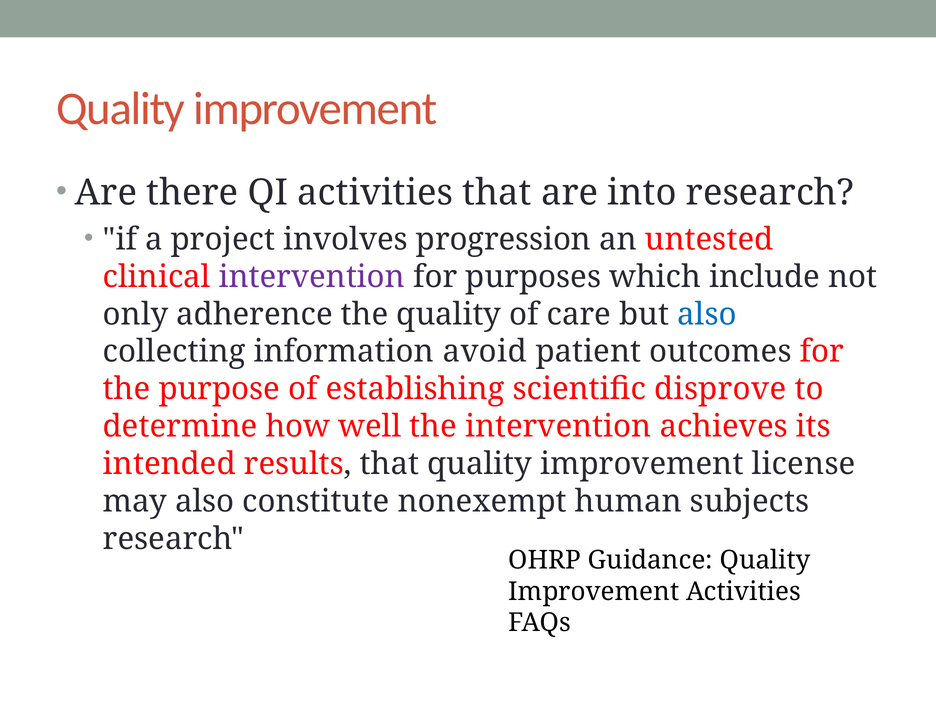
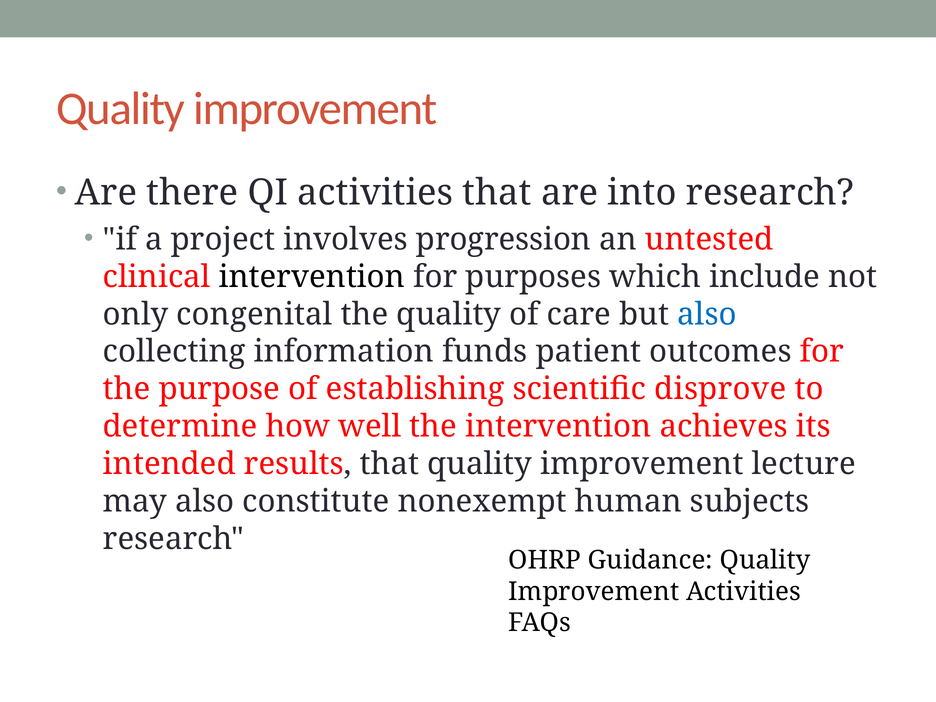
intervention at (312, 277) colour: purple -> black
adherence: adherence -> congenital
avoid: avoid -> funds
license: license -> lecture
